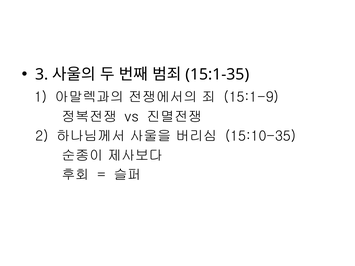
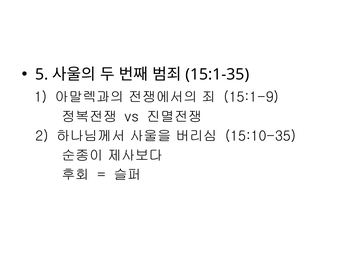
3: 3 -> 5
